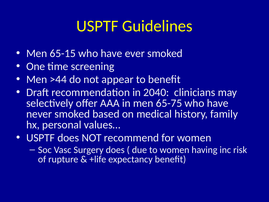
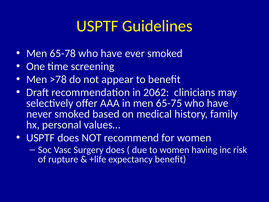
65-15: 65-15 -> 65-78
>44: >44 -> >78
2040: 2040 -> 2062
